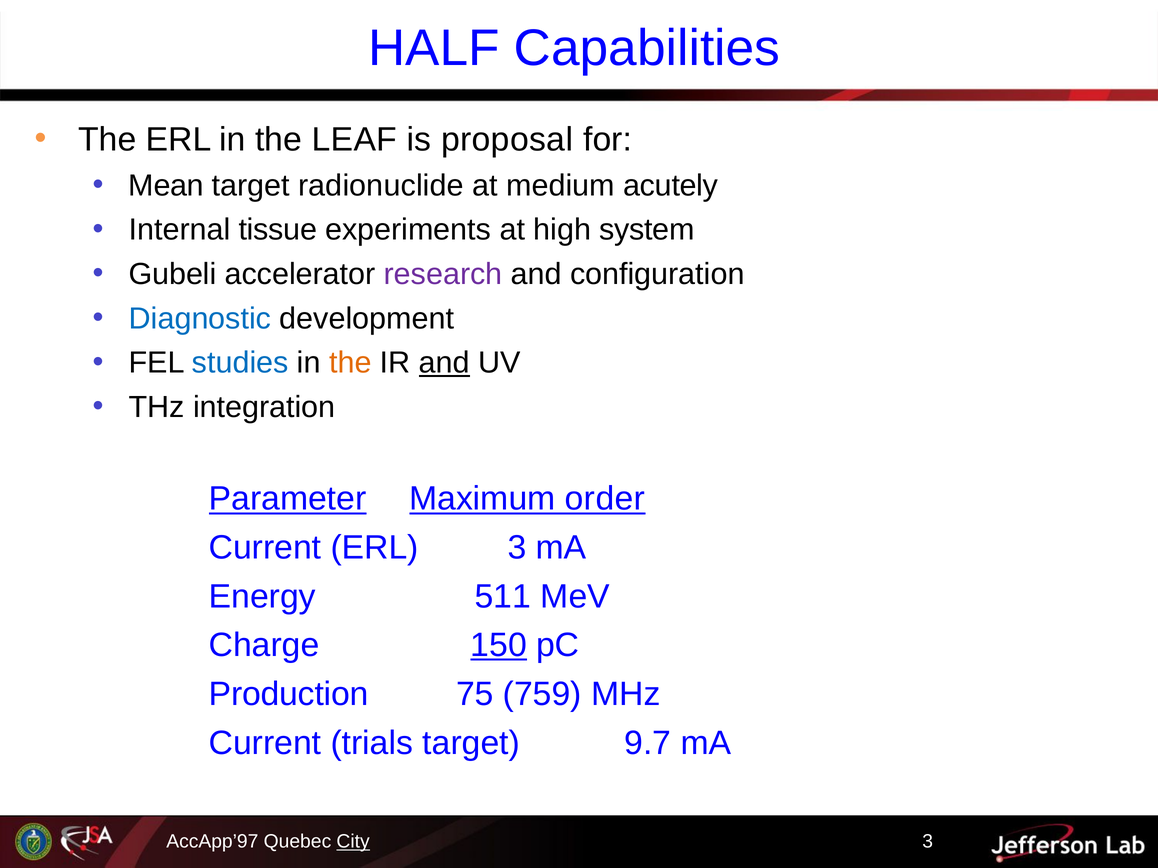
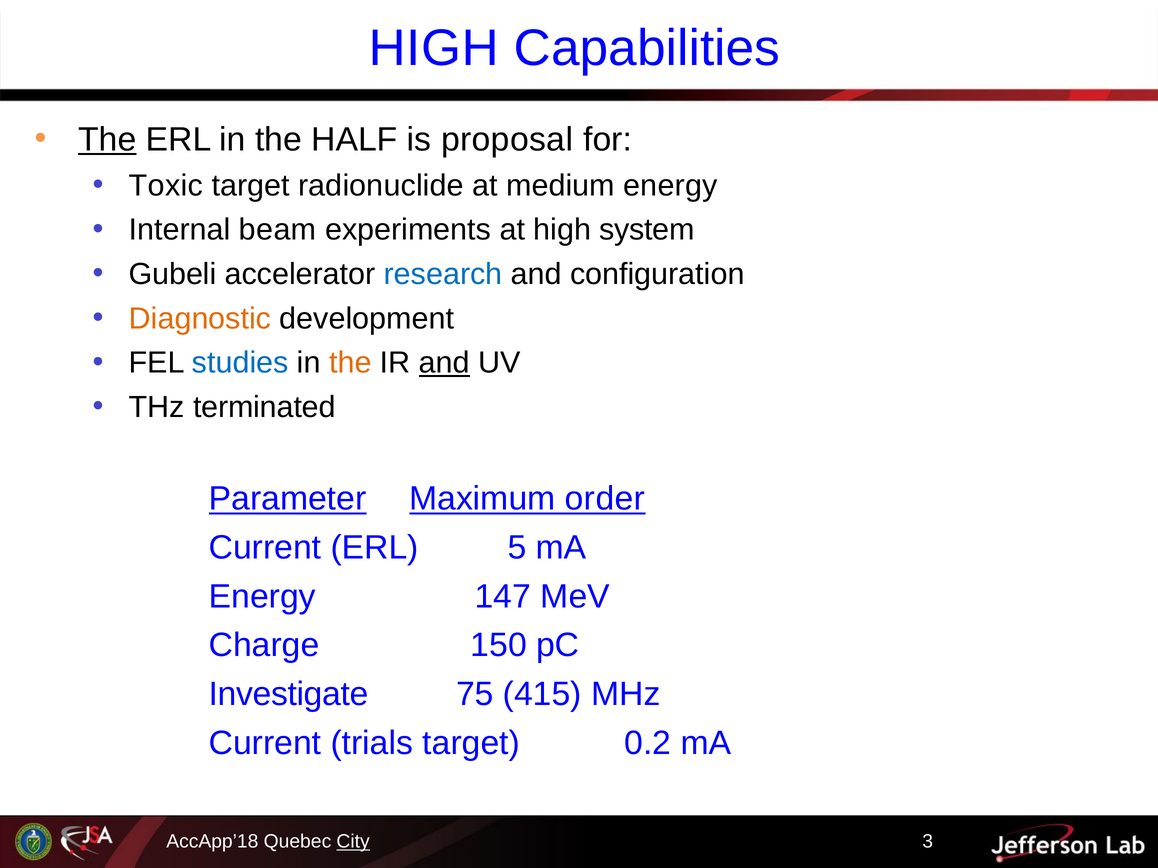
HALF at (434, 48): HALF -> HIGH
The at (107, 140) underline: none -> present
LEAF: LEAF -> HALF
Mean: Mean -> Toxic
medium acutely: acutely -> energy
tissue: tissue -> beam
research colour: purple -> blue
Diagnostic colour: blue -> orange
integration: integration -> terminated
ERL 3: 3 -> 5
511: 511 -> 147
150 underline: present -> none
Production: Production -> Investigate
759: 759 -> 415
9.7: 9.7 -> 0.2
AccApp’97: AccApp’97 -> AccApp’18
